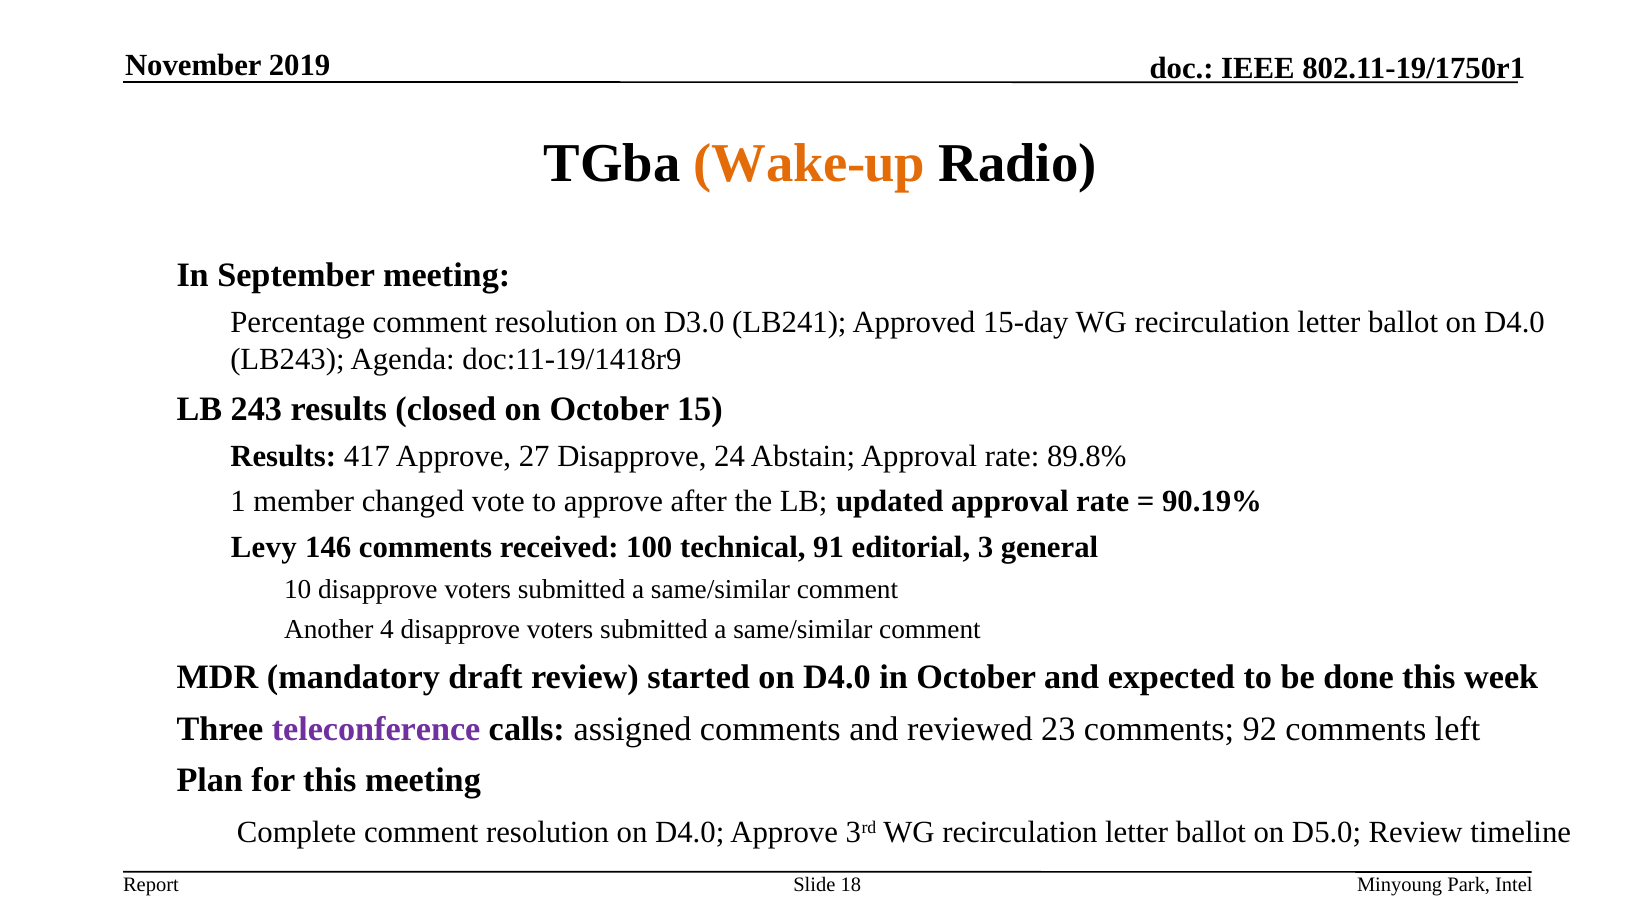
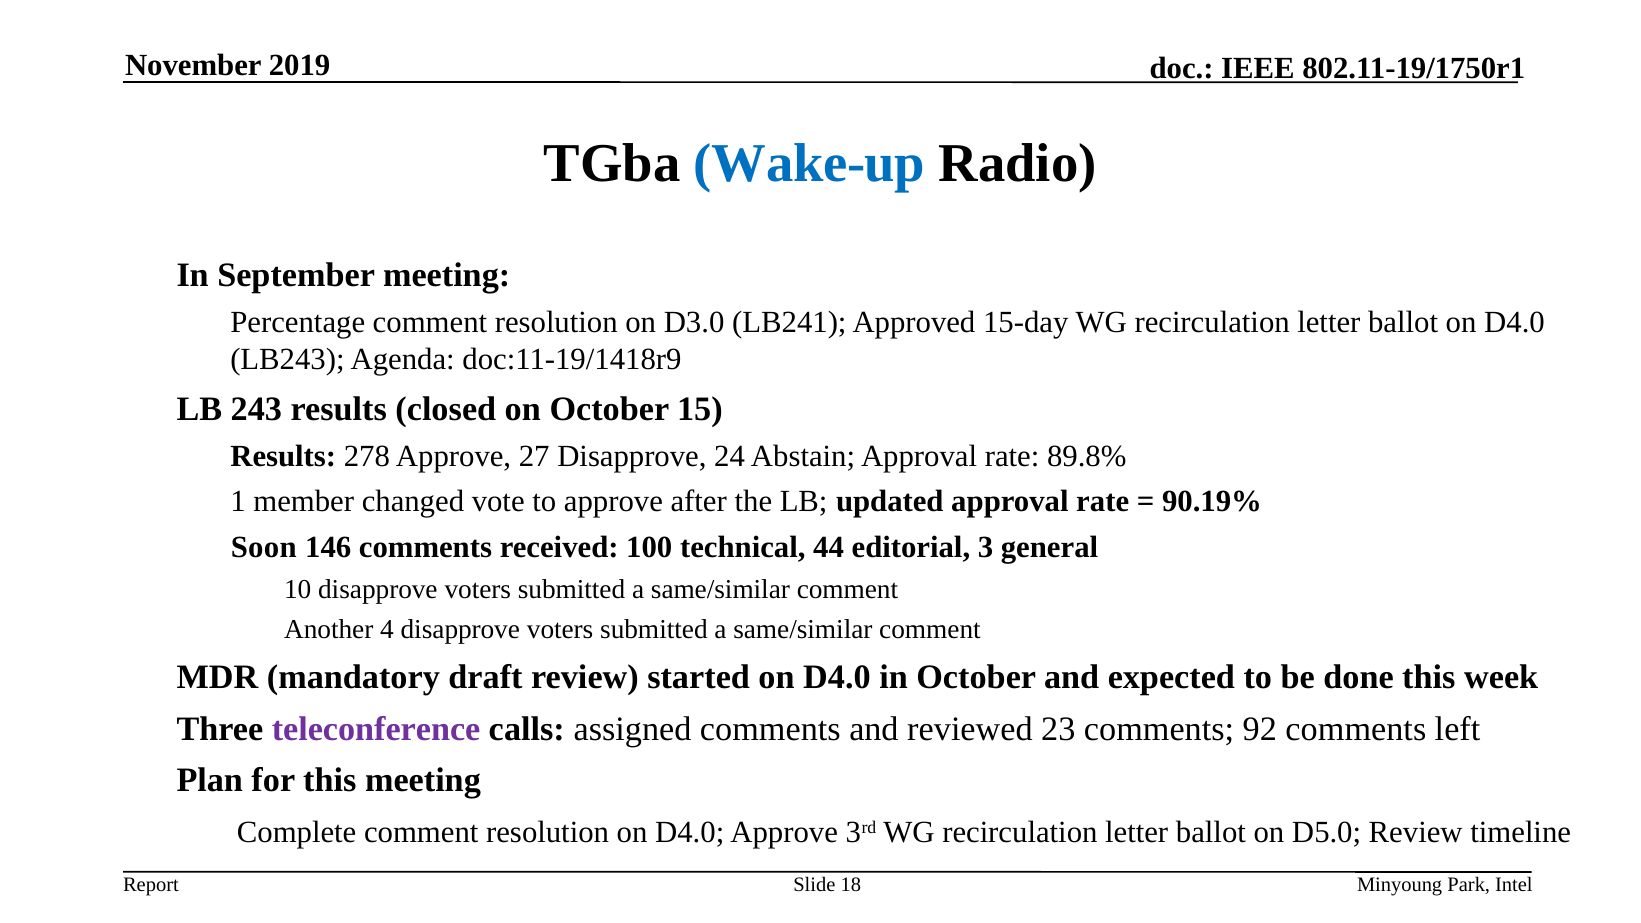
Wake-up colour: orange -> blue
417: 417 -> 278
Levy: Levy -> Soon
91: 91 -> 44
